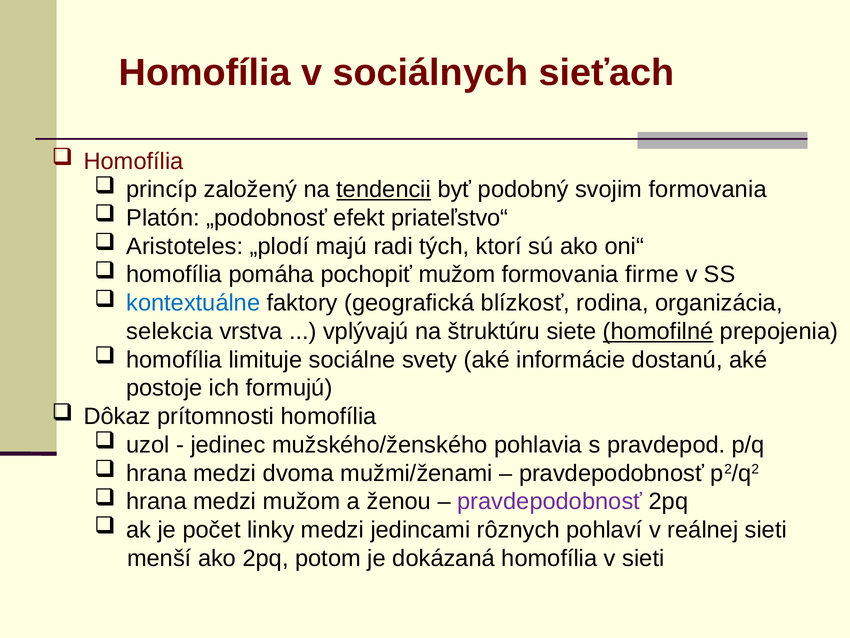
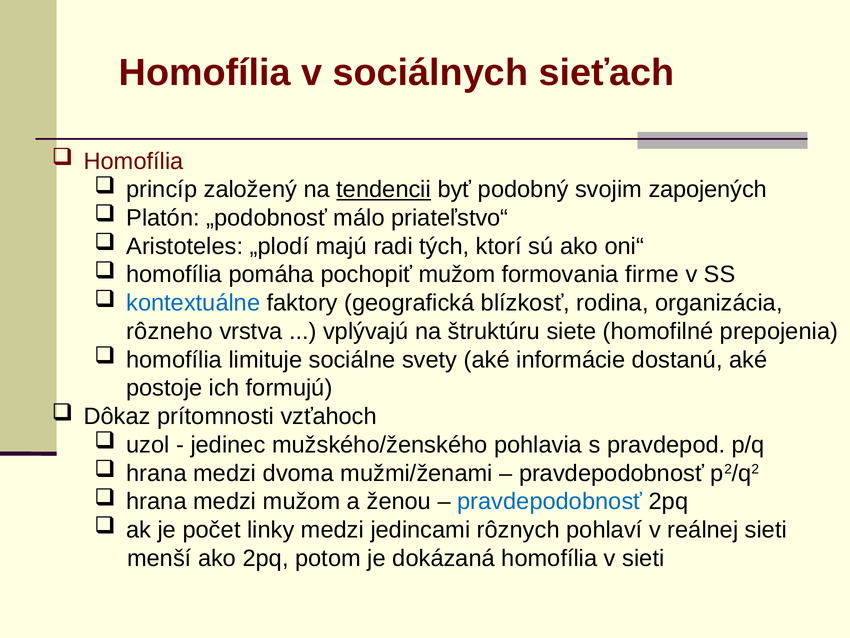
svojim formovania: formovania -> zapojených
efekt: efekt -> málo
selekcia: selekcia -> rôzneho
homofilné underline: present -> none
prítomnosti homofília: homofília -> vzťahoch
pravdepodobnosť at (550, 501) colour: purple -> blue
